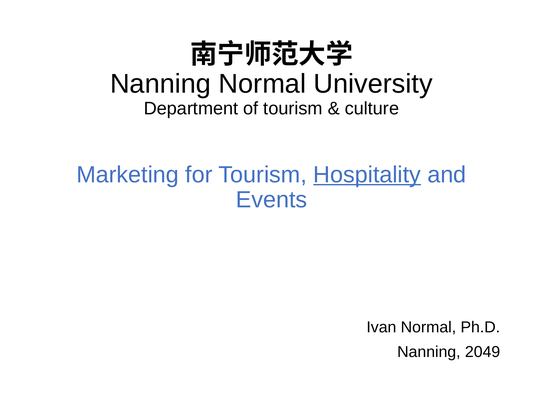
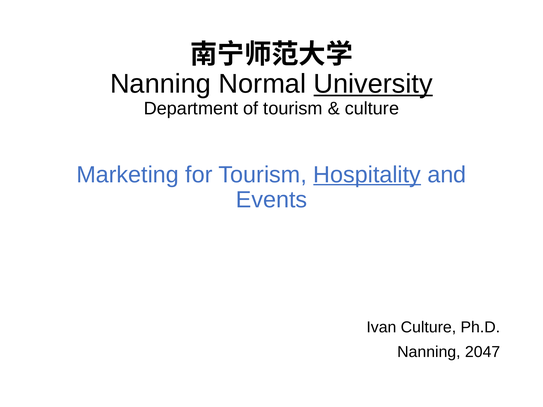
University underline: none -> present
Ivan Normal: Normal -> Culture
2049: 2049 -> 2047
